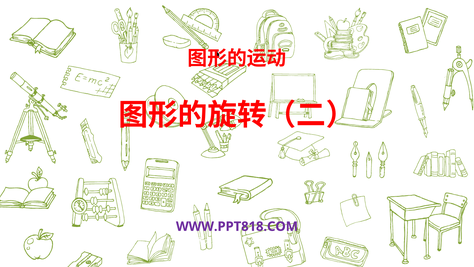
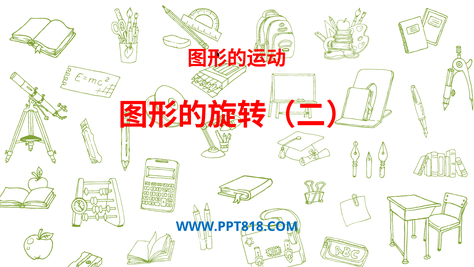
WWW.PPT818.COM colour: purple -> blue
